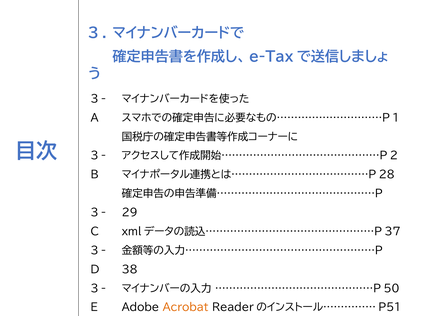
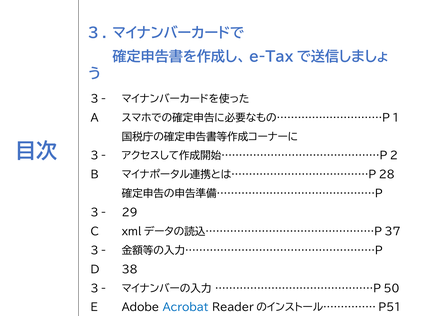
Acrobat colour: orange -> blue
